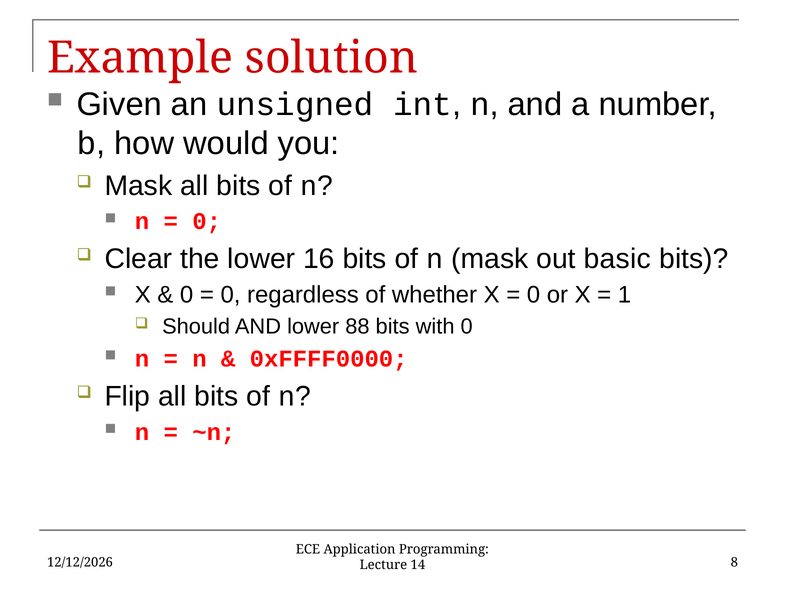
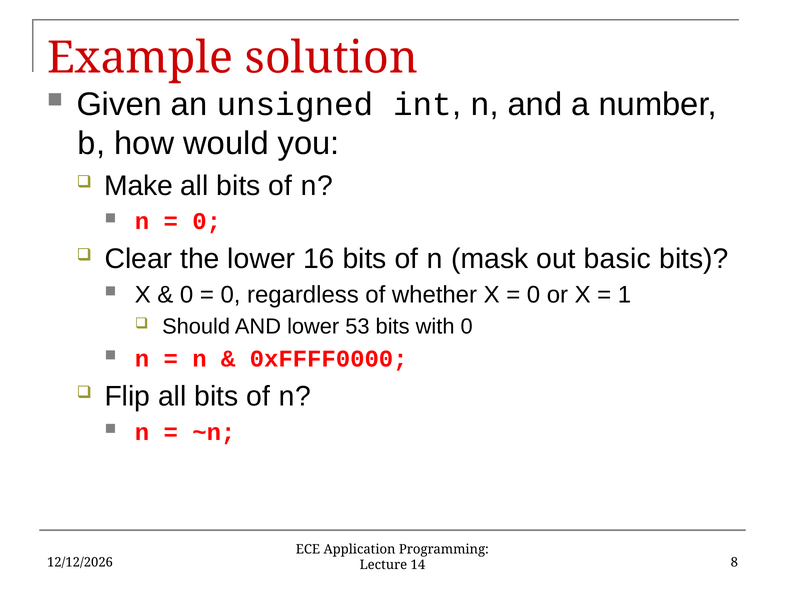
Mask at (138, 186): Mask -> Make
88: 88 -> 53
